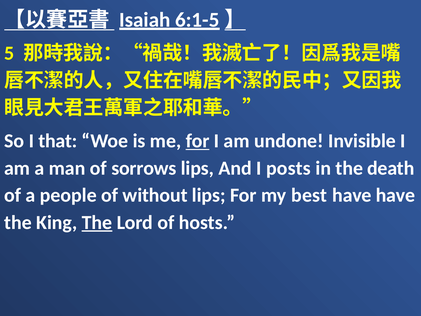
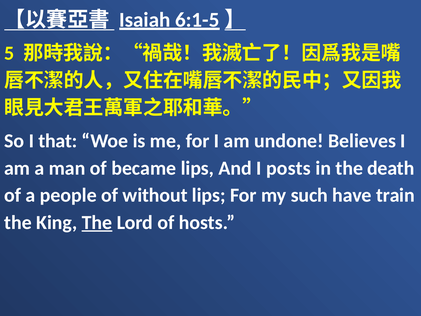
for at (198, 141) underline: present -> none
Invisible: Invisible -> Believes
sorrows: sorrows -> became
best: best -> such
have have: have -> train
